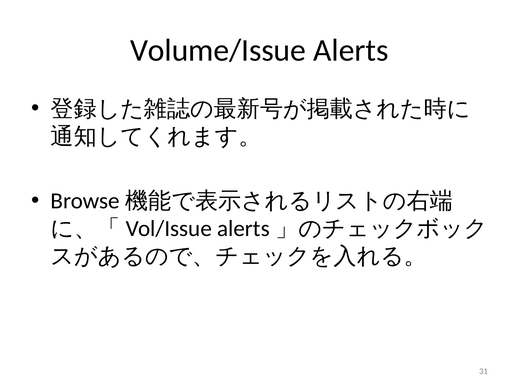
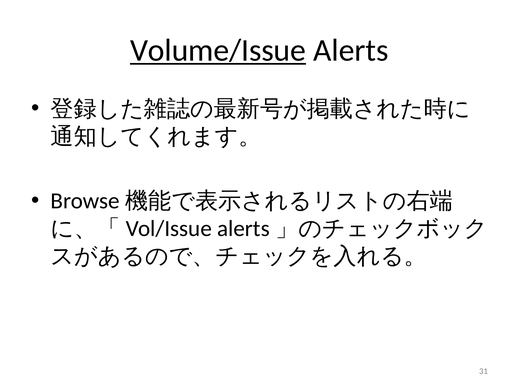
Volume/Issue underline: none -> present
